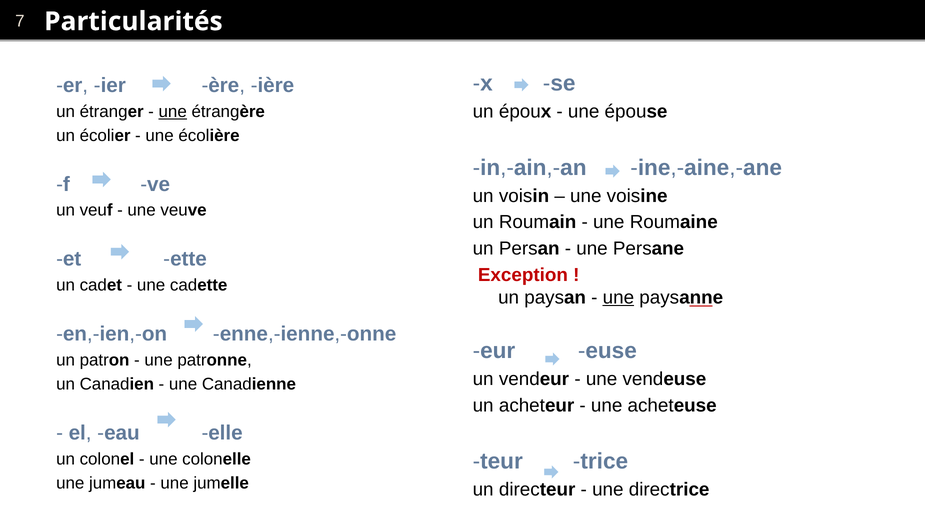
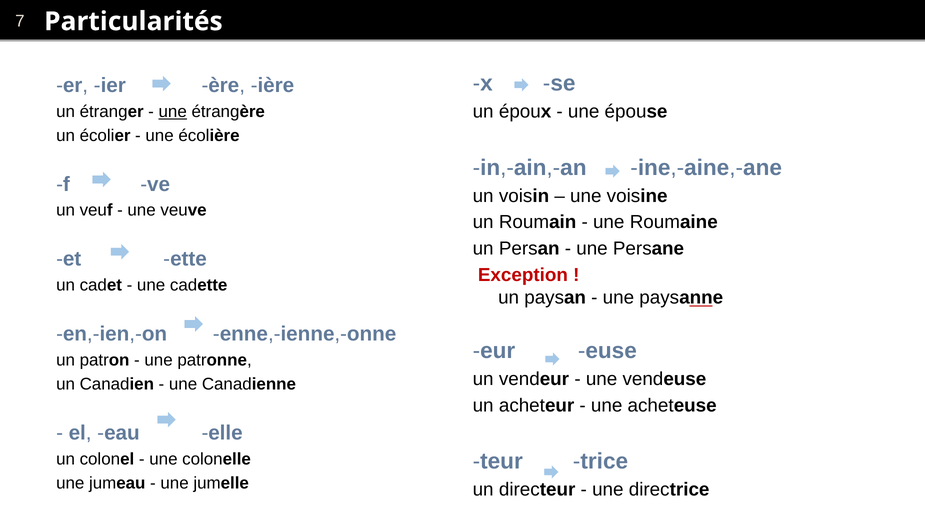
une at (618, 298) underline: present -> none
